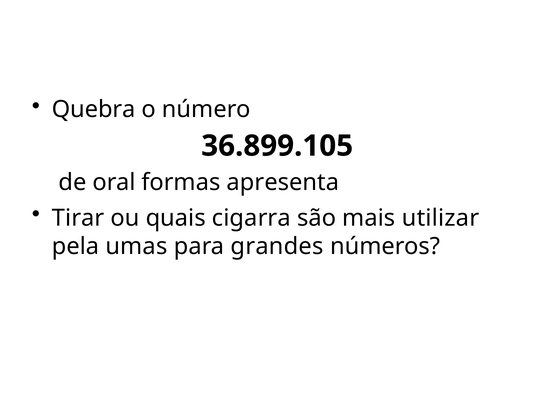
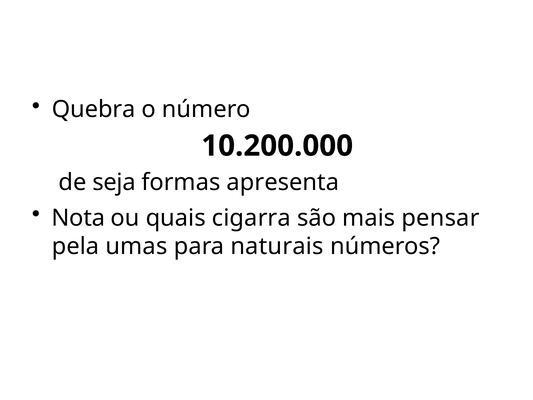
36.899.105: 36.899.105 -> 10.200.000
oral: oral -> seja
Tirar: Tirar -> Nota
utilizar: utilizar -> pensar
grandes: grandes -> naturais
